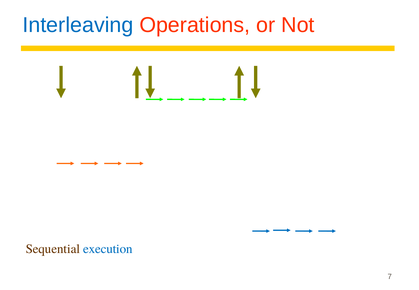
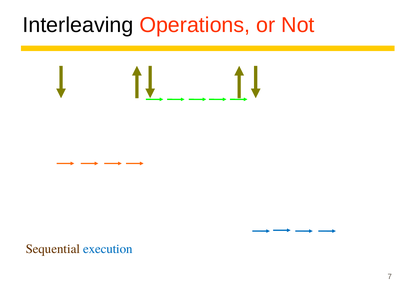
Interleaving colour: blue -> black
